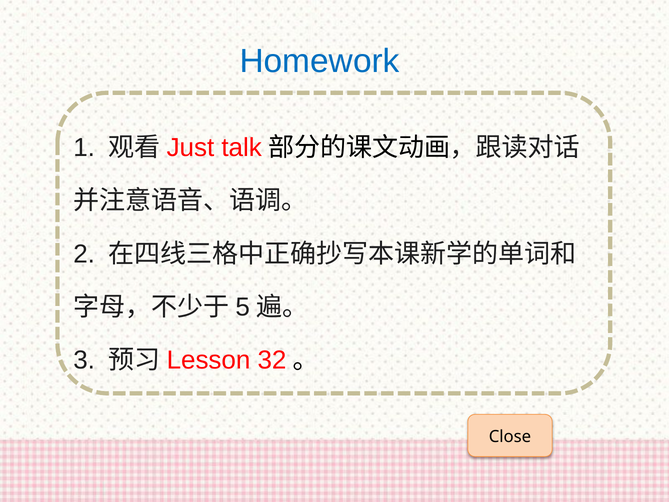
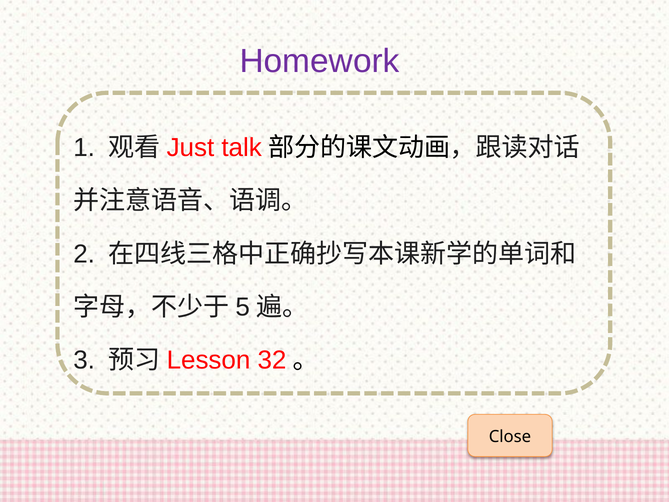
Homework colour: blue -> purple
